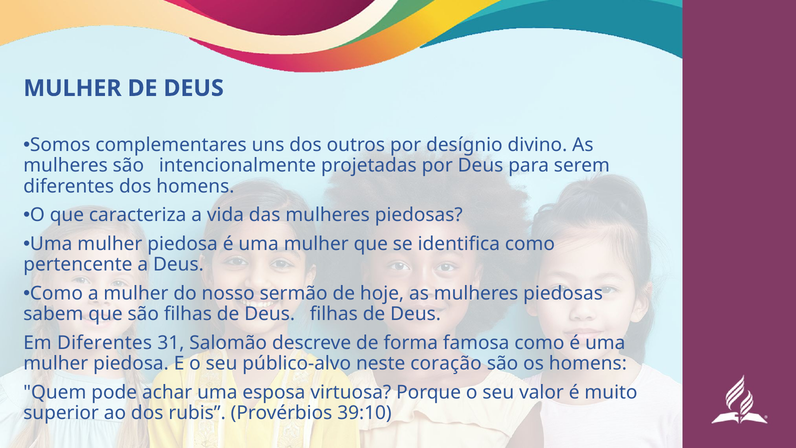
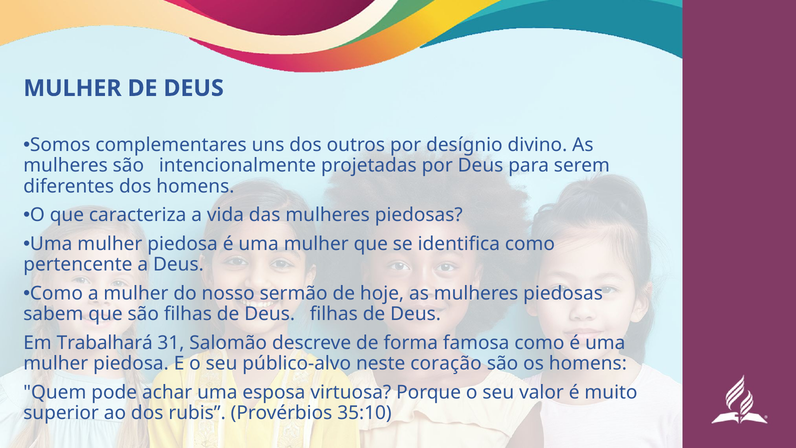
Em Diferentes: Diferentes -> Trabalhará
39:10: 39:10 -> 35:10
